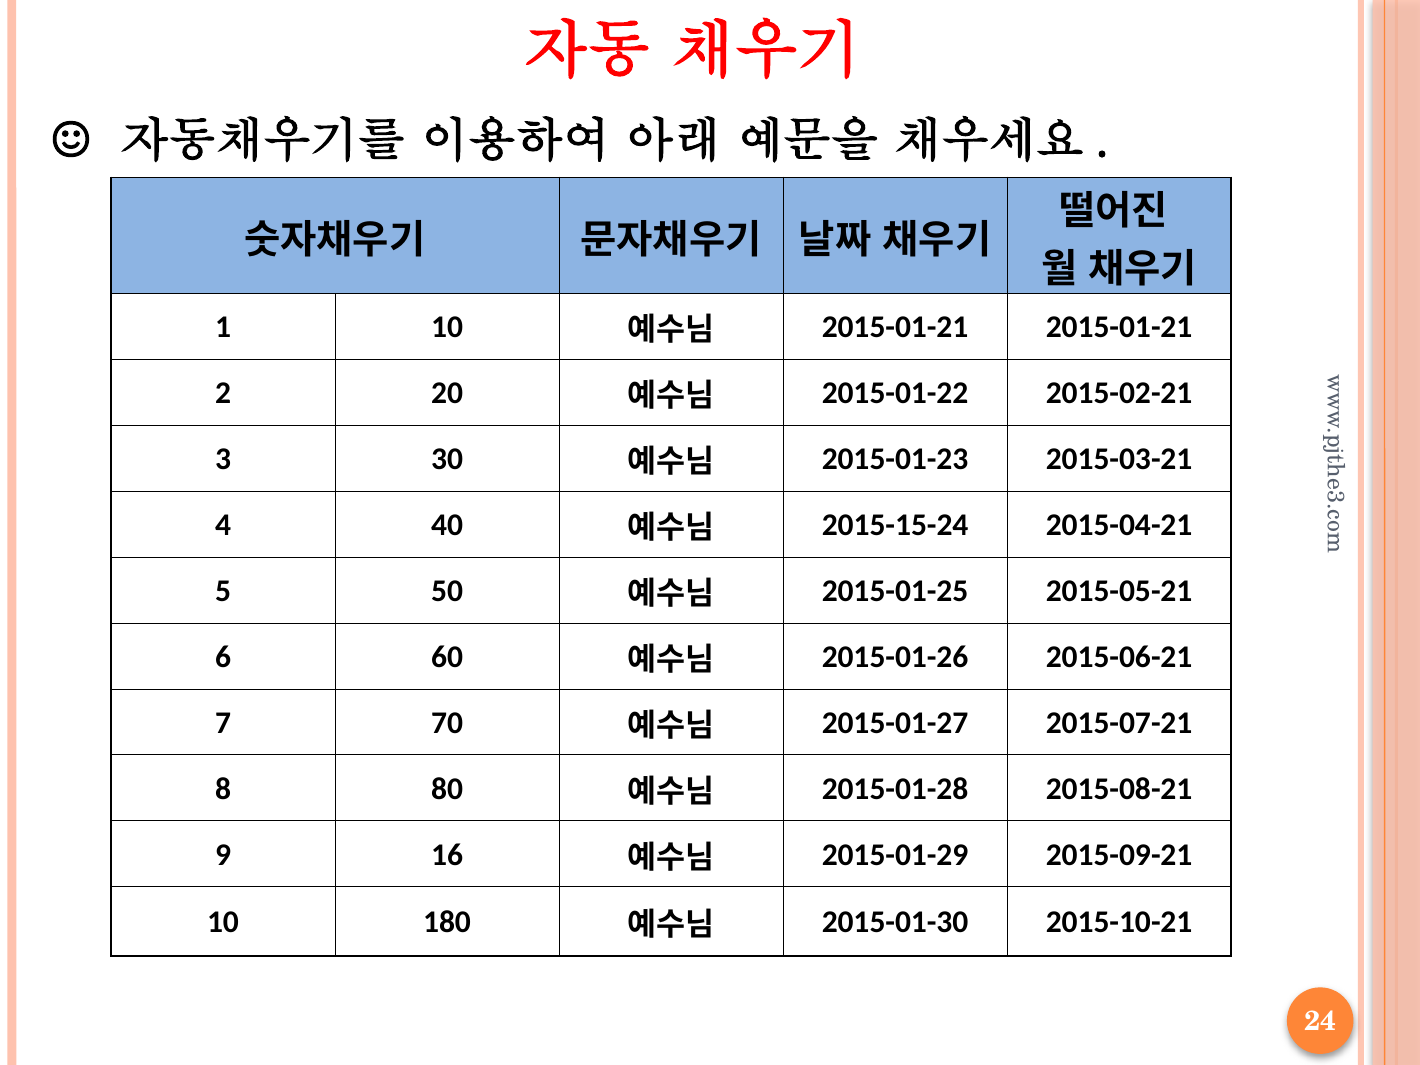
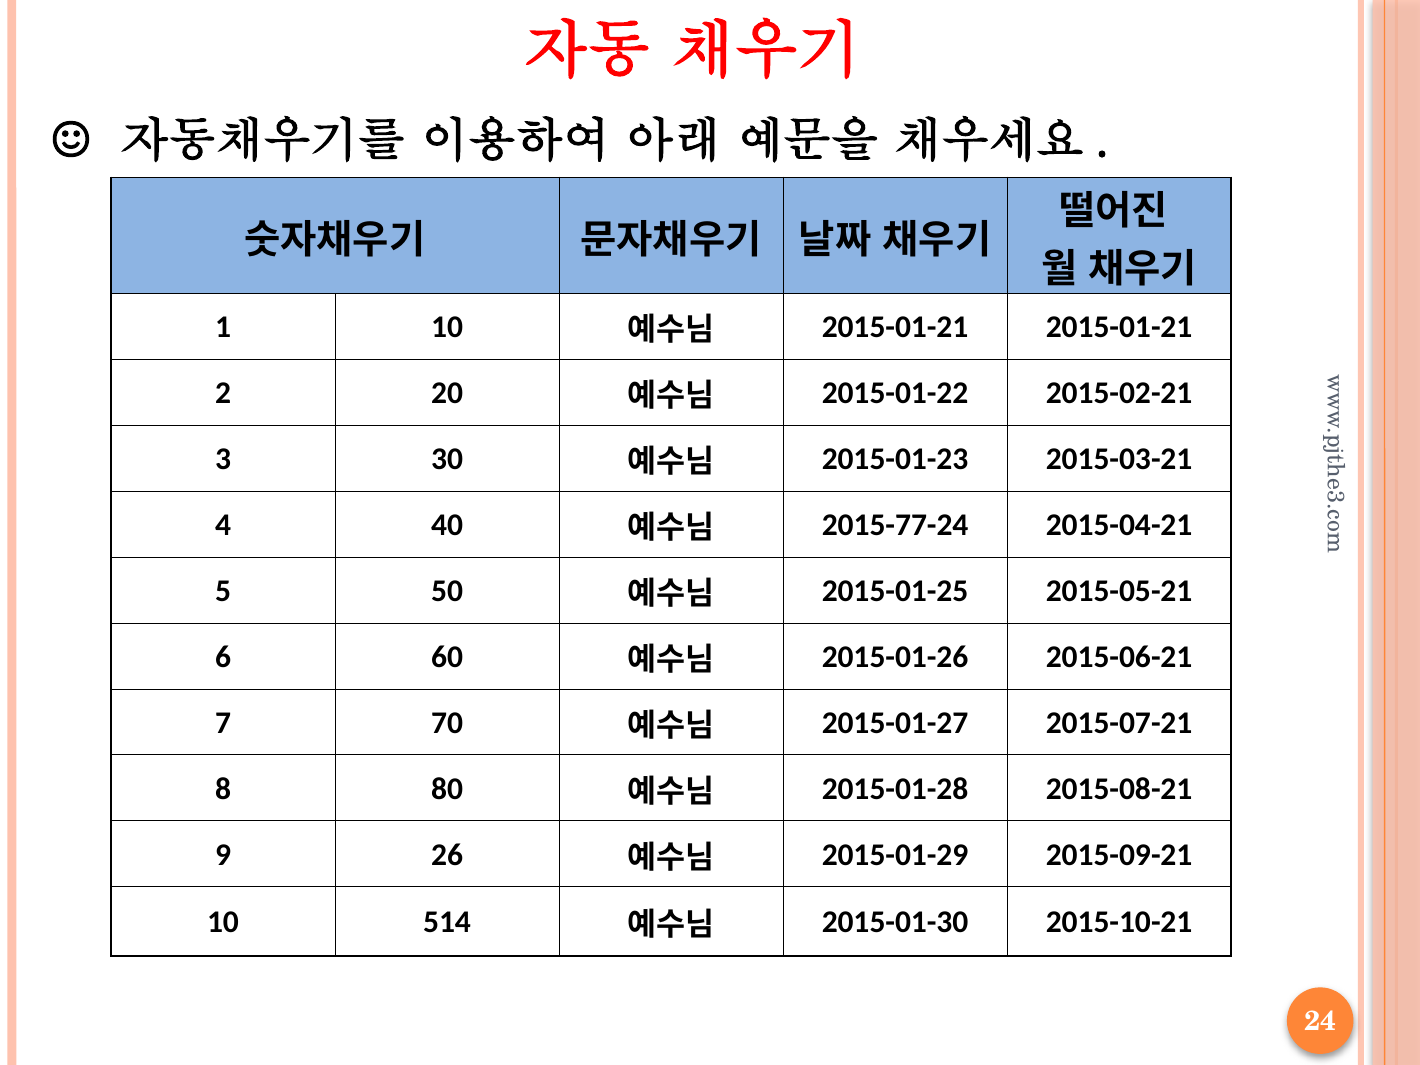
2015-15-24: 2015-15-24 -> 2015-77-24
16: 16 -> 26
180: 180 -> 514
